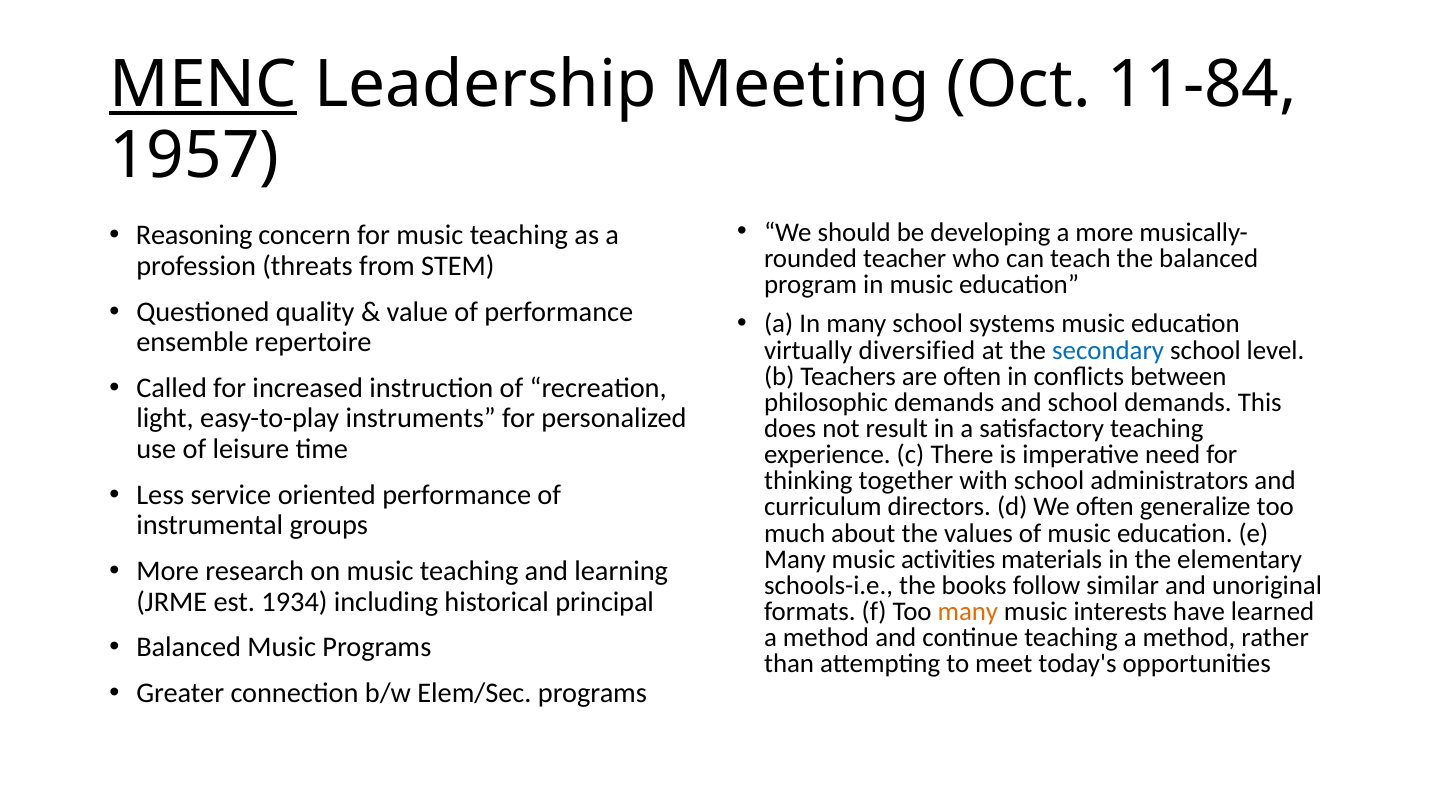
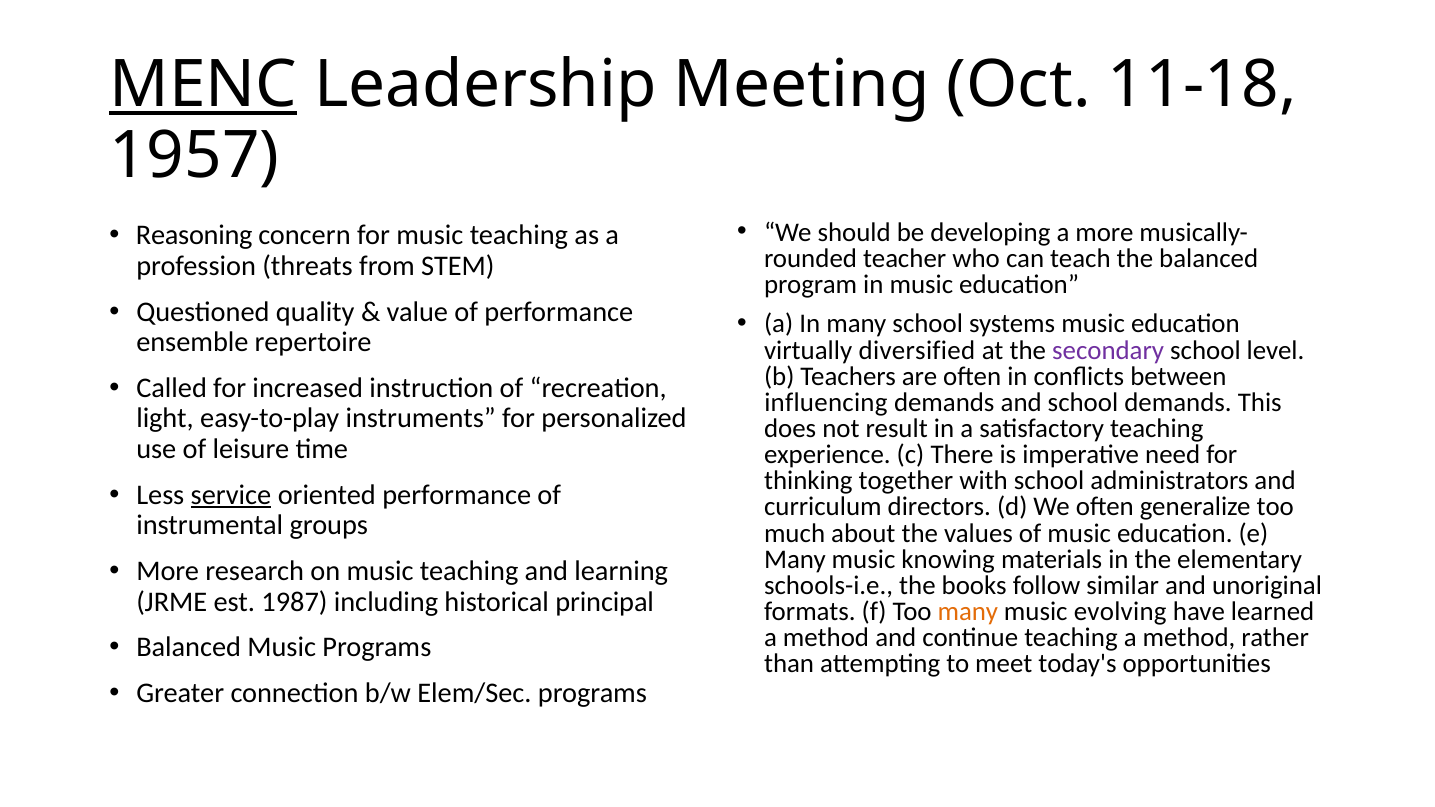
11-84: 11-84 -> 11-18
secondary colour: blue -> purple
philosophic: philosophic -> influencing
service underline: none -> present
activities: activities -> knowing
1934: 1934 -> 1987
interests: interests -> evolving
